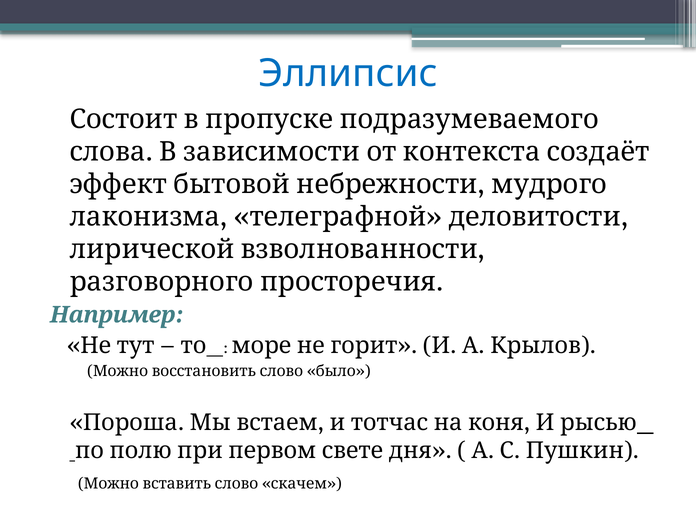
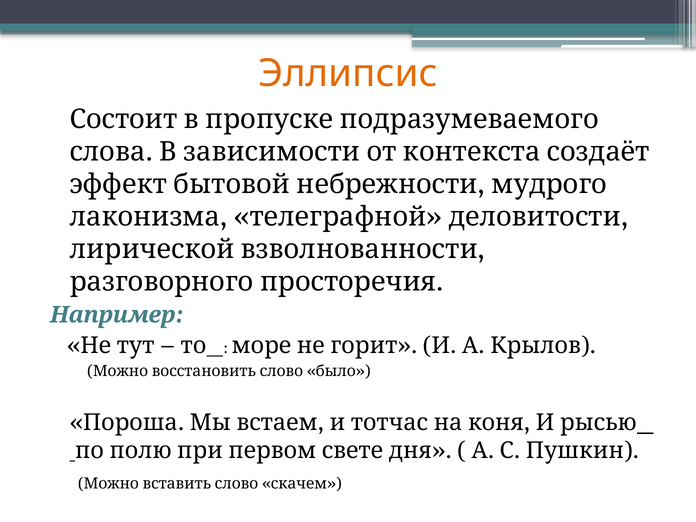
Эллипсис colour: blue -> orange
